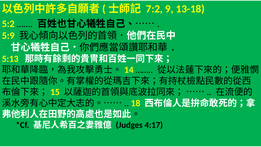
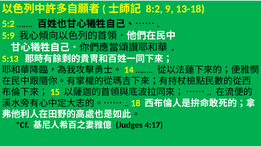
7:2: 7:2 -> 8:2
